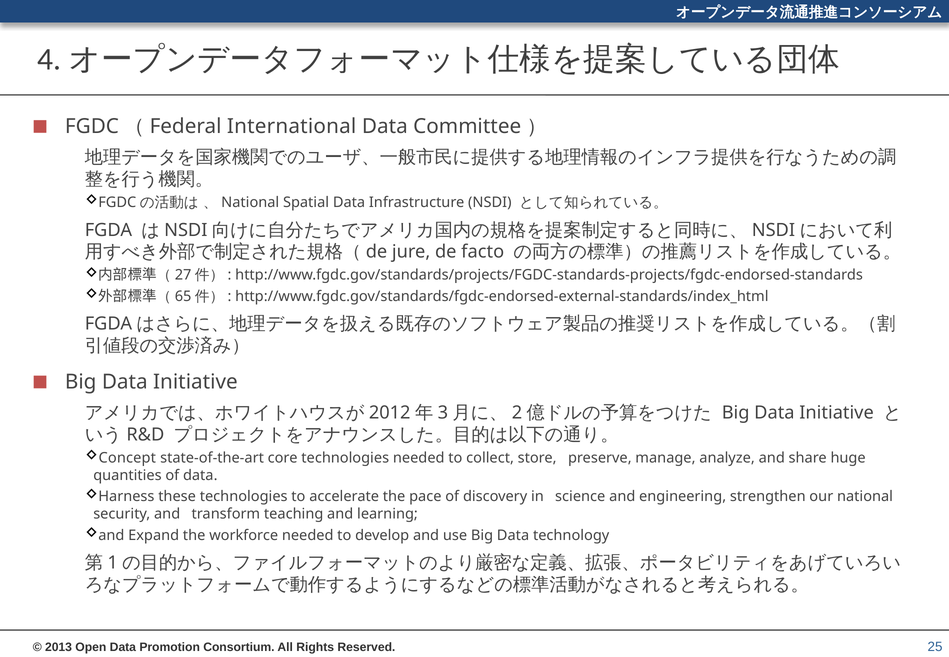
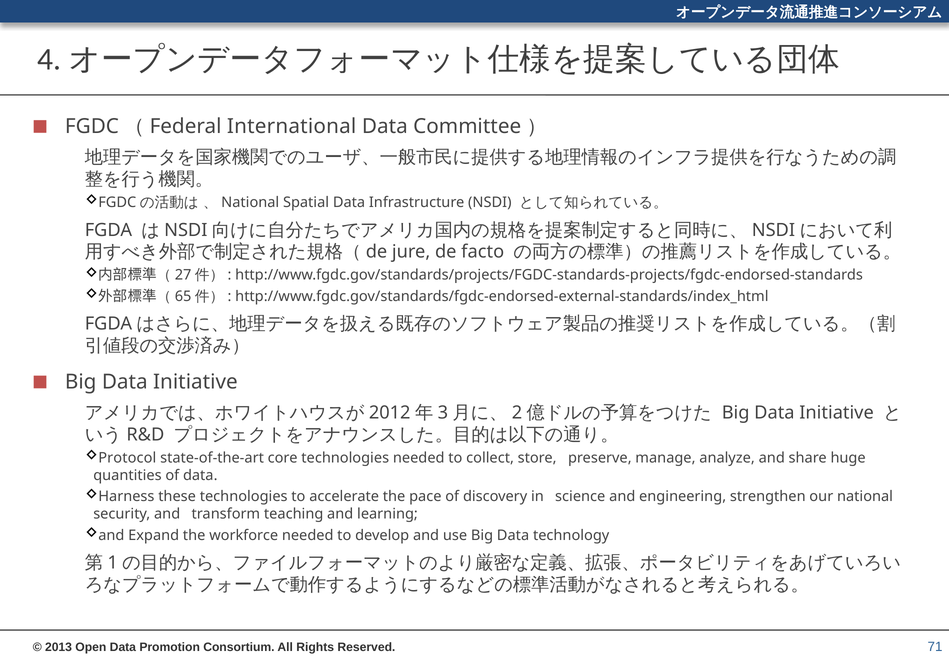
Concept: Concept -> Protocol
25: 25 -> 71
